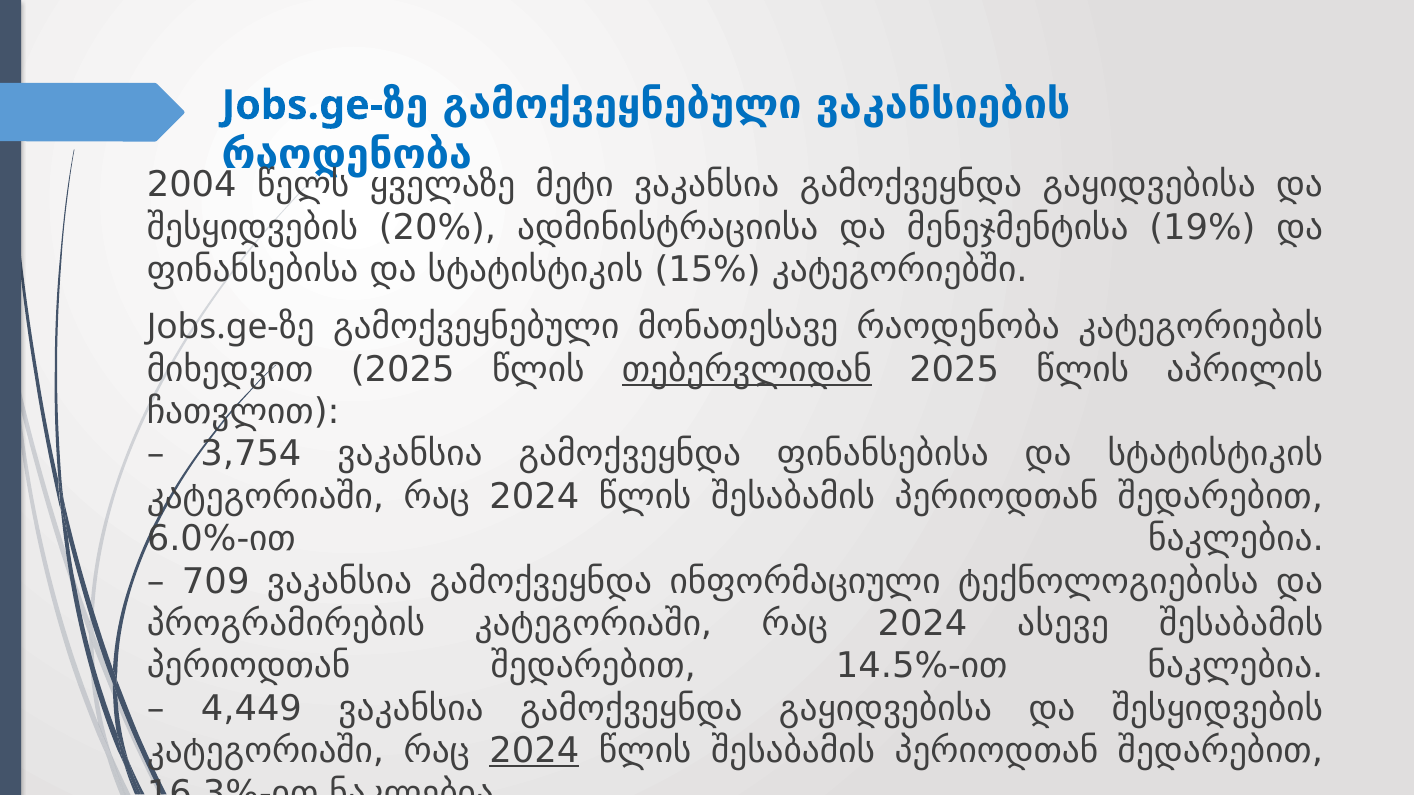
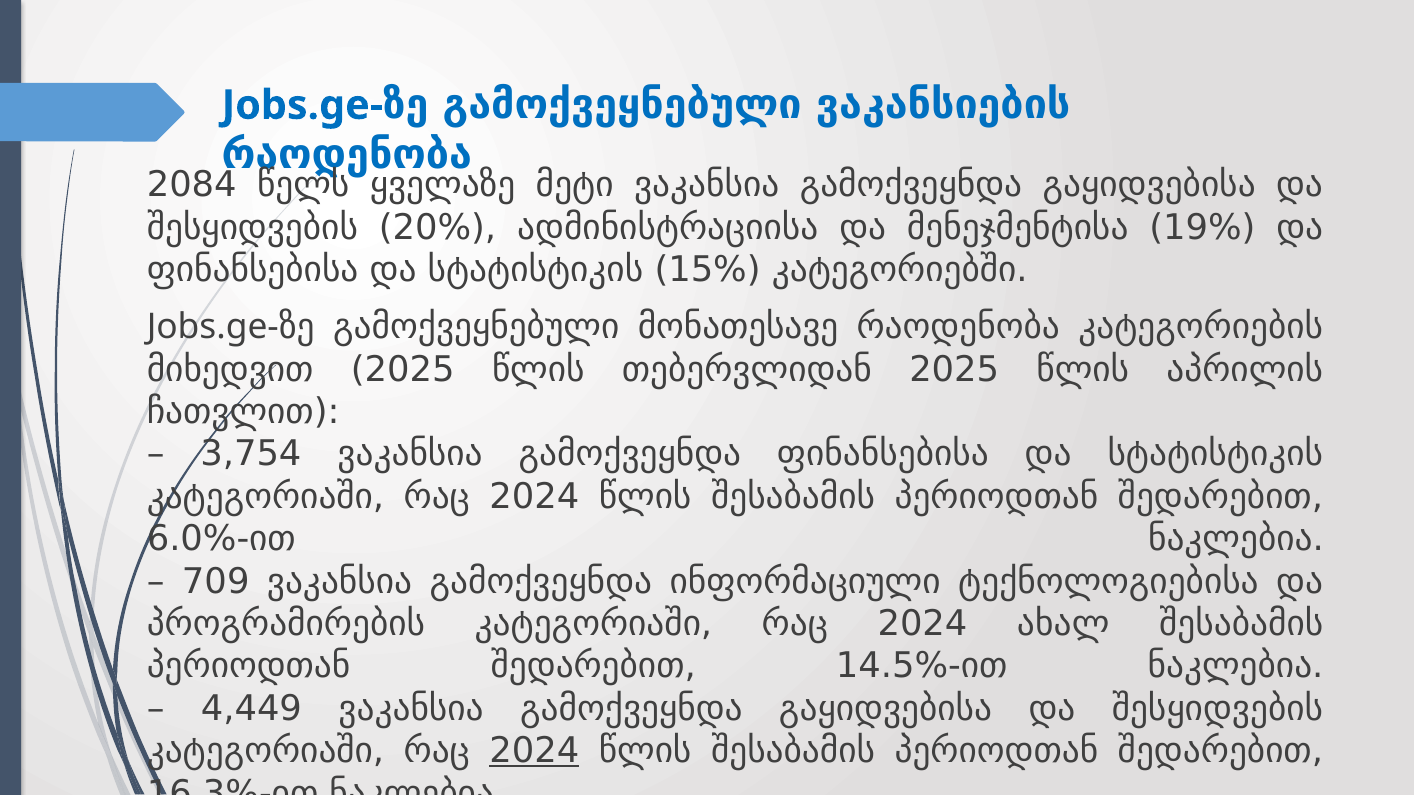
2004: 2004 -> 2084
თებერვლიდან underline: present -> none
ასევე: ასევე -> ახალ
